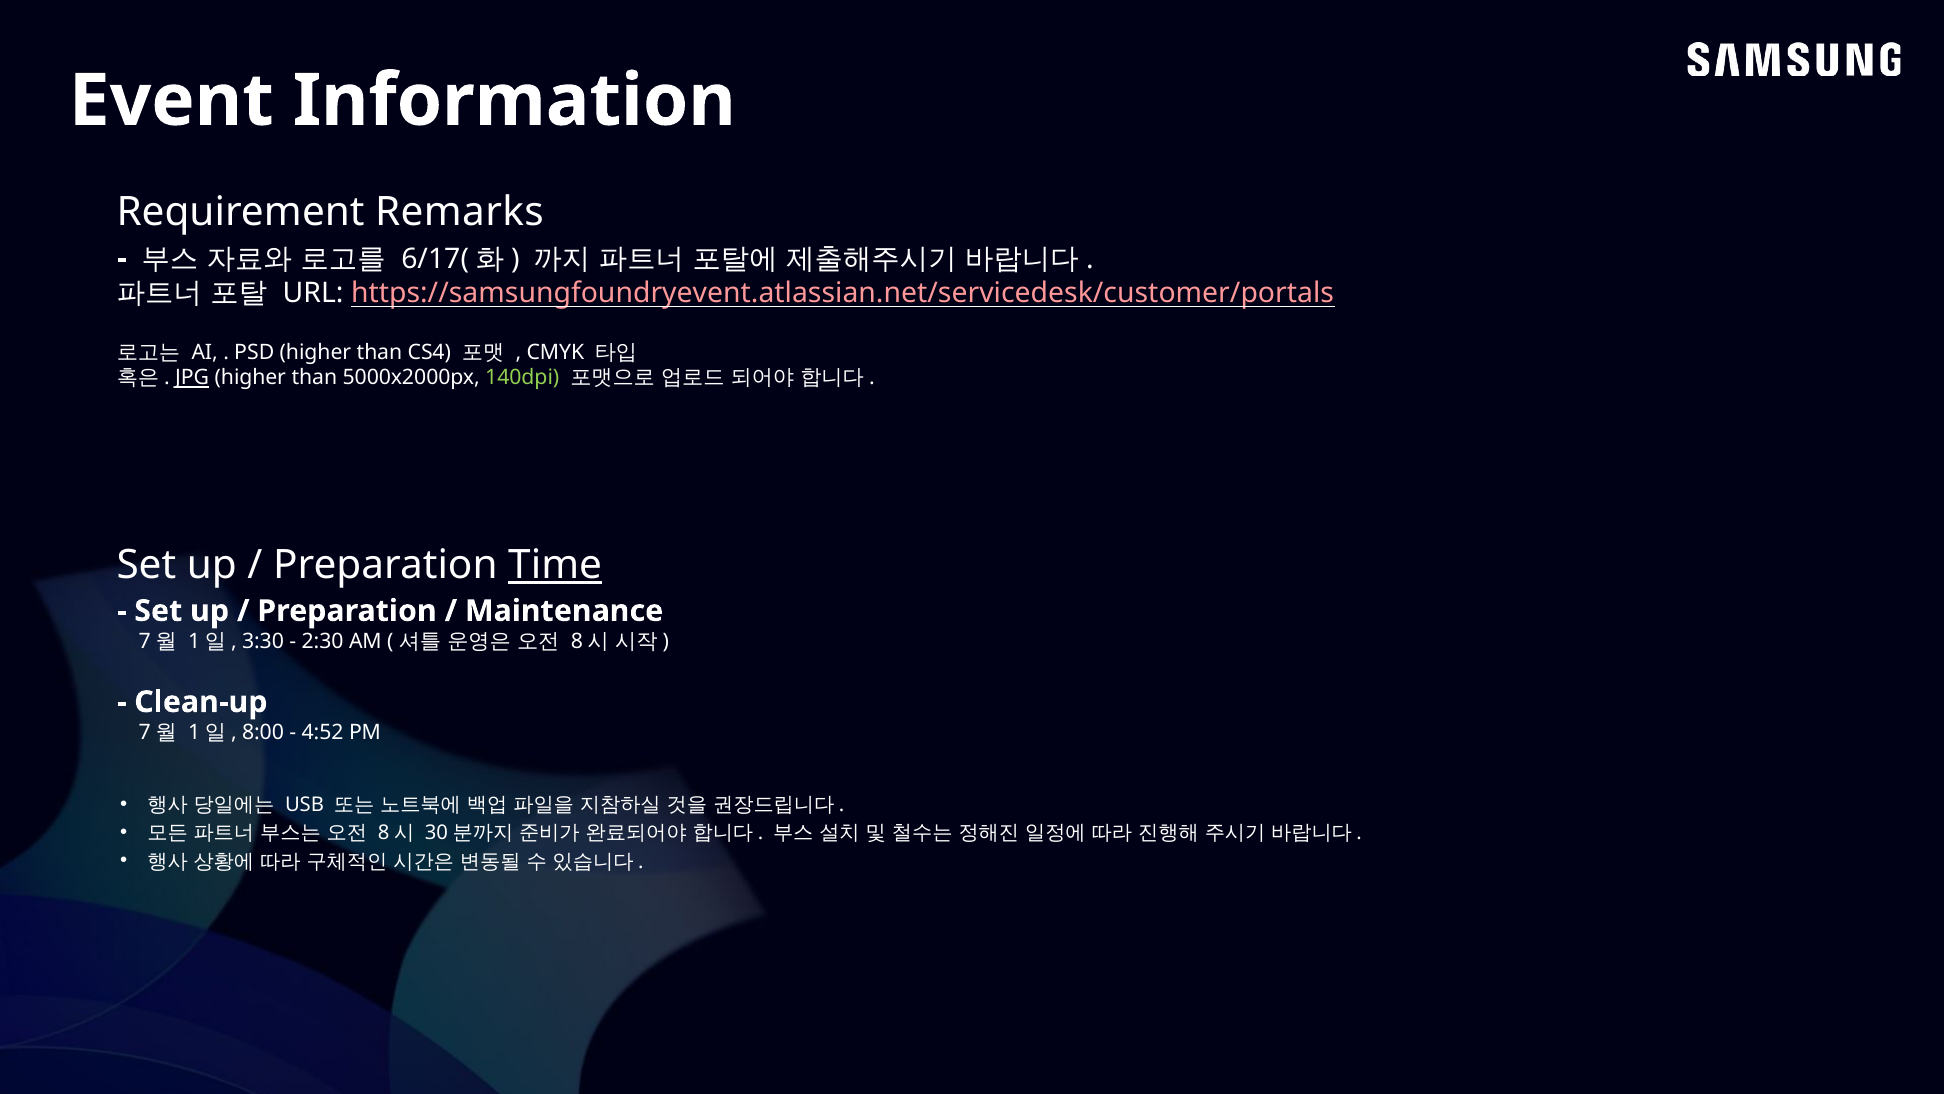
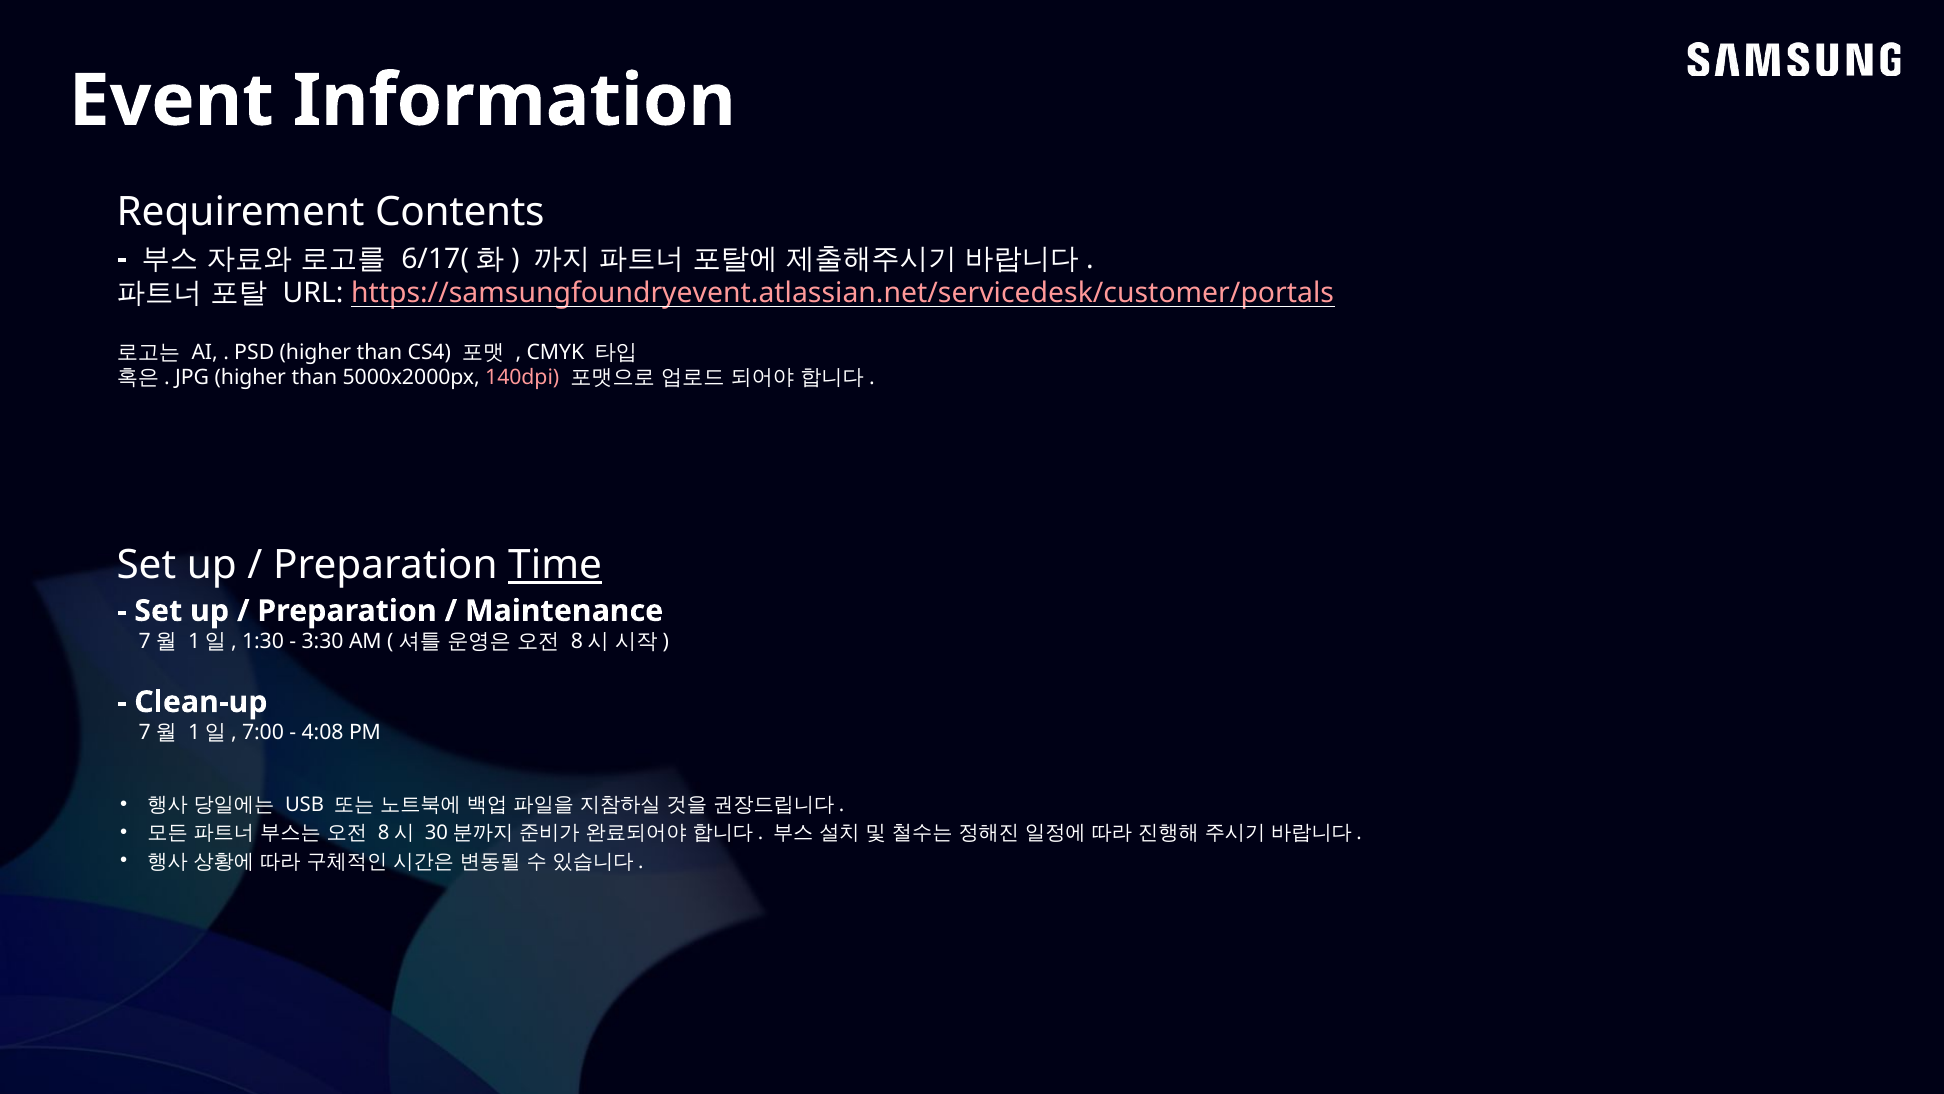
Remarks: Remarks -> Contents
JPG underline: present -> none
140dpi colour: light green -> pink
3:30: 3:30 -> 1:30
2:30: 2:30 -> 3:30
8:00: 8:00 -> 7:00
4:52: 4:52 -> 4:08
